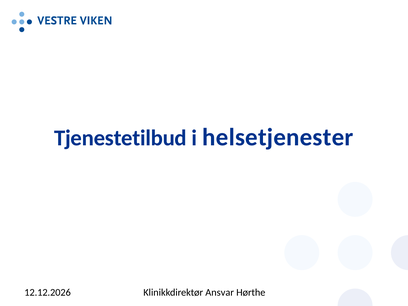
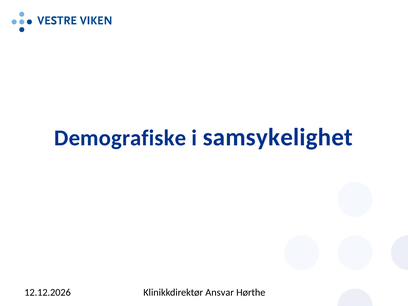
Tjenestetilbud: Tjenestetilbud -> Demografiske
helsetjenester: helsetjenester -> samsykelighet
